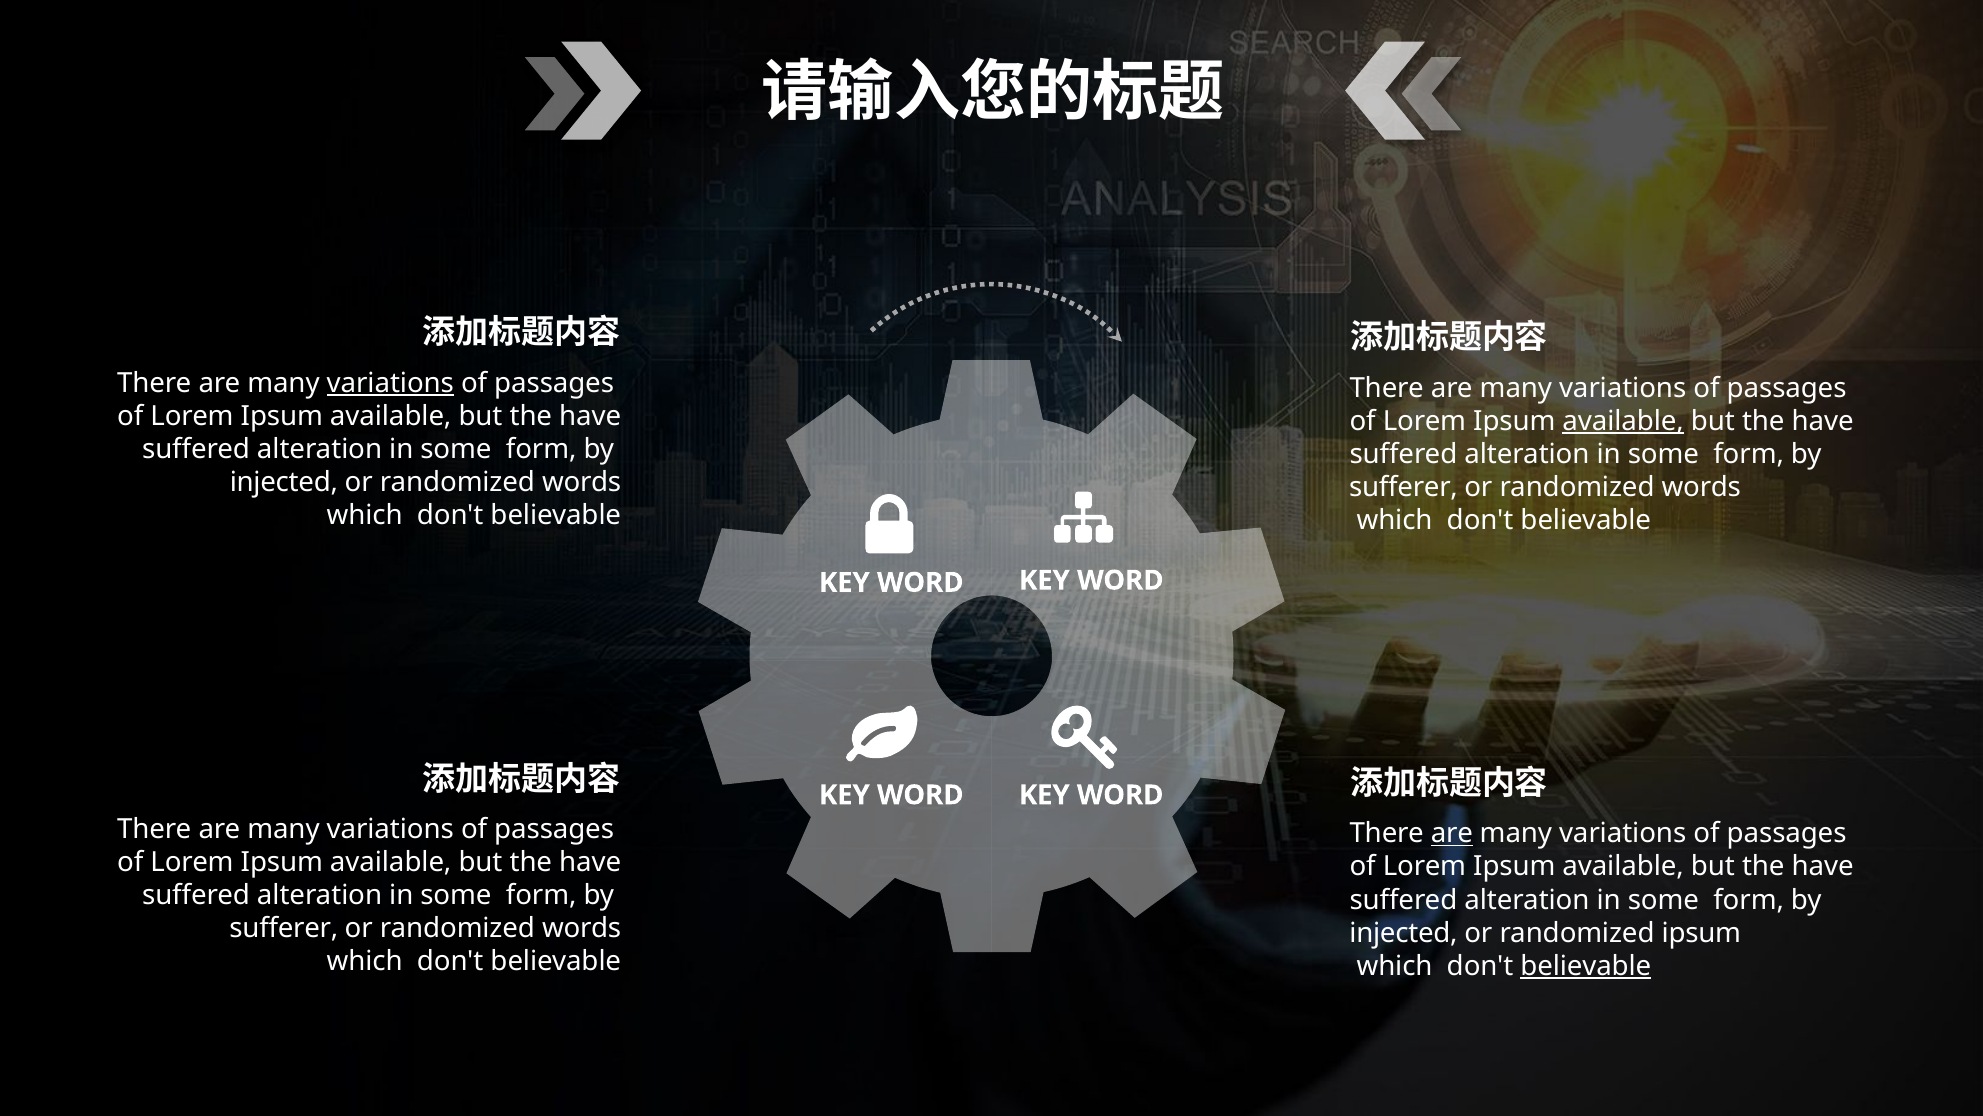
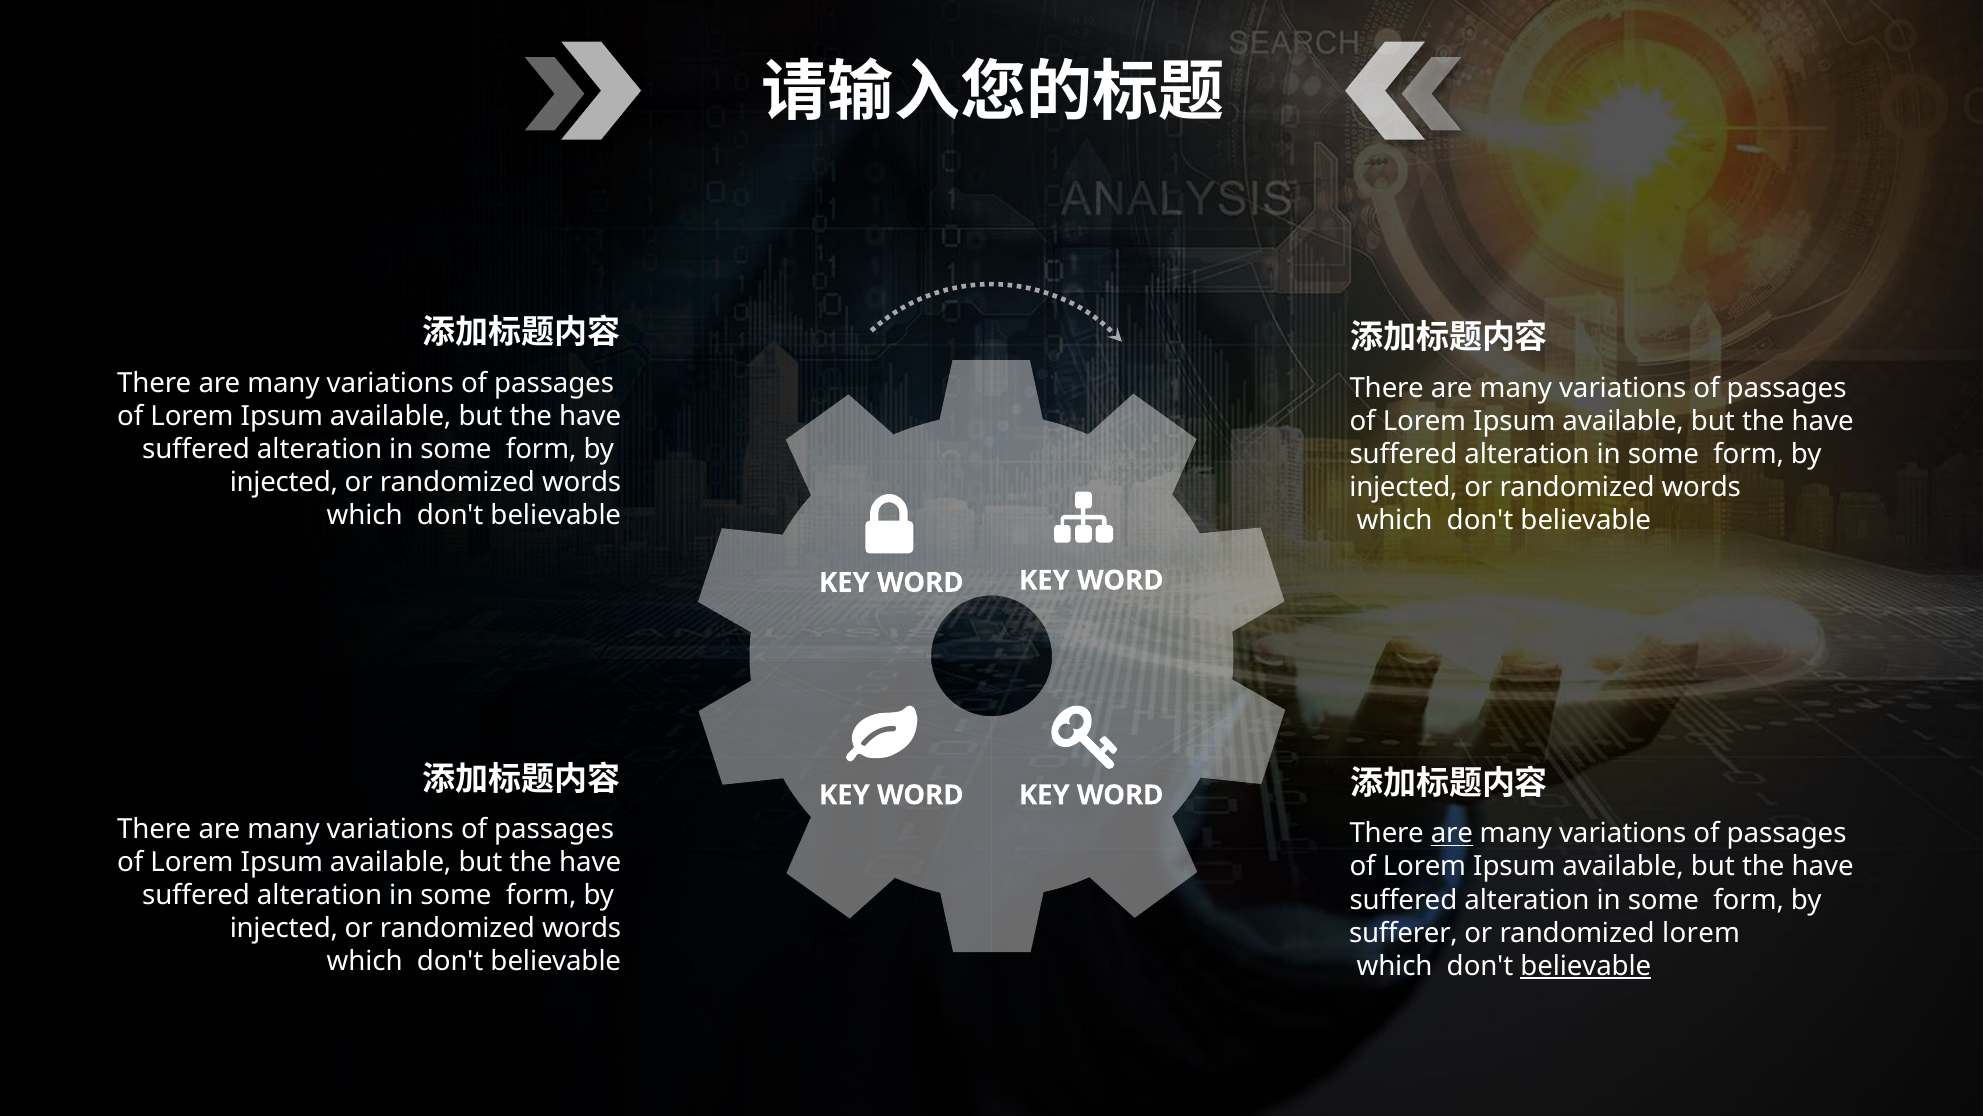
variations at (390, 383) underline: present -> none
available at (1623, 421) underline: present -> none
sufferer at (1404, 487): sufferer -> injected
sufferer at (284, 928): sufferer -> injected
injected at (1404, 933): injected -> sufferer
randomized ipsum: ipsum -> lorem
